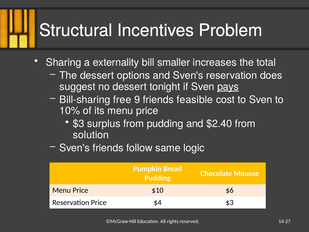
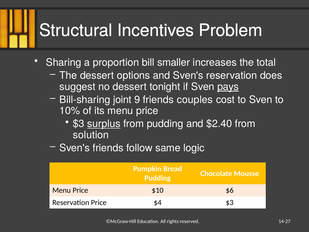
externality: externality -> proportion
free: free -> joint
feasible: feasible -> couples
surplus underline: none -> present
